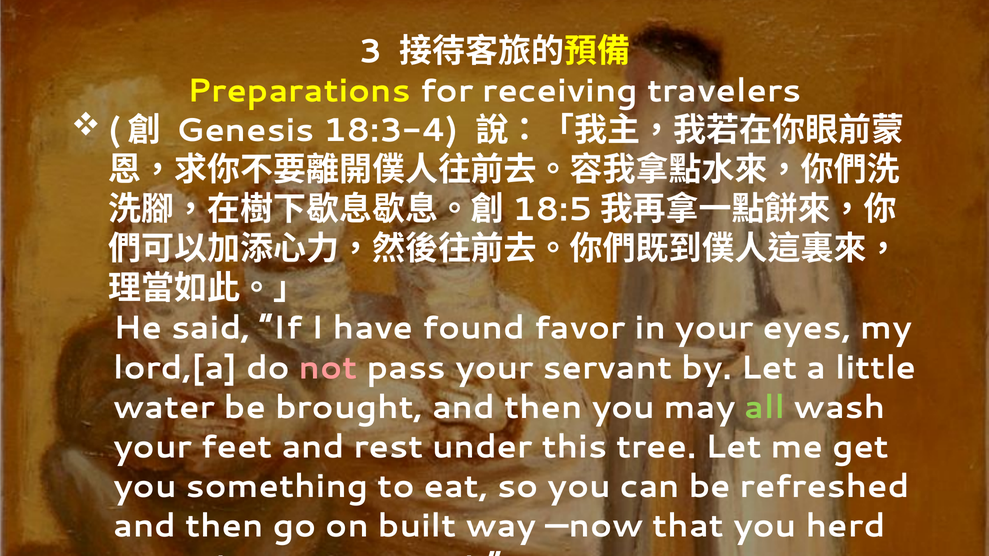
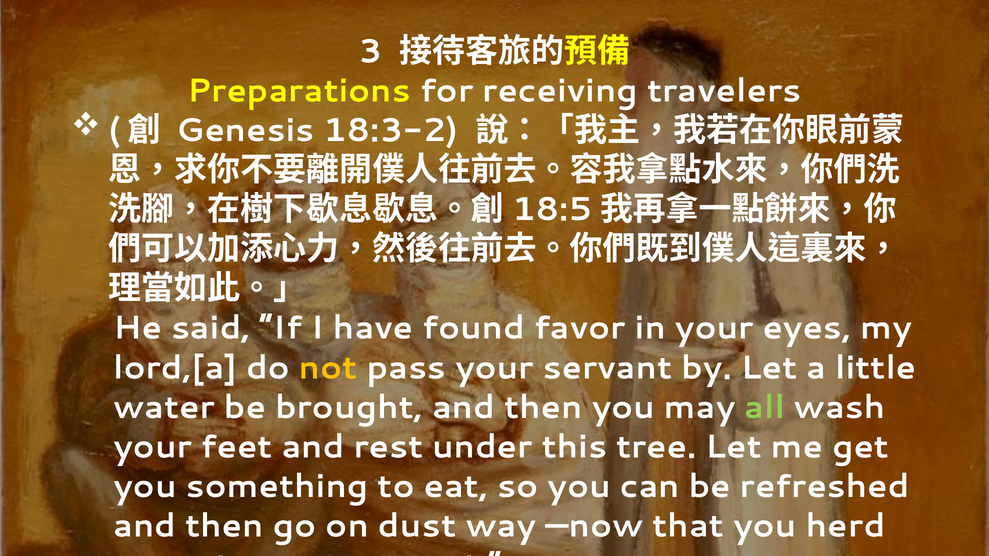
18:3-4: 18:3-4 -> 18:3-2
not colour: pink -> yellow
built: built -> dust
